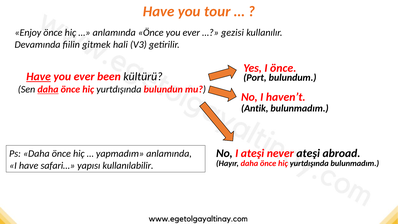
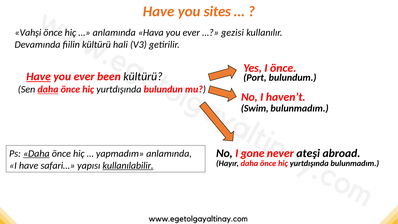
tour: tour -> sites
Enjoy: Enjoy -> Vahşi
anlamında Önce: Önce -> Hava
fiilin gitmek: gitmek -> kültürü
Antik: Antik -> Swim
I ateşi: ateşi -> gone
Daha at (36, 153) underline: none -> present
kullanılabilir underline: none -> present
